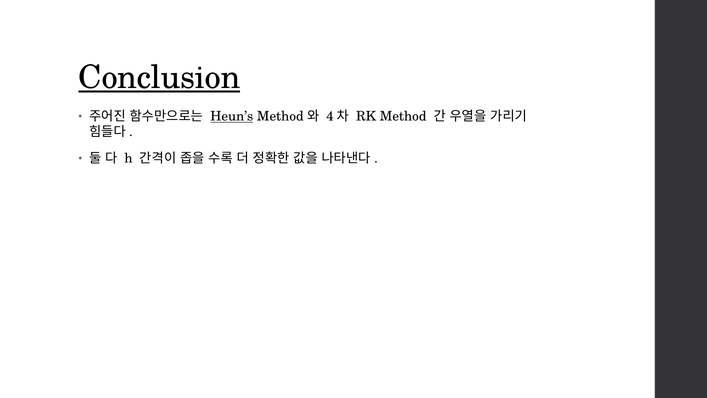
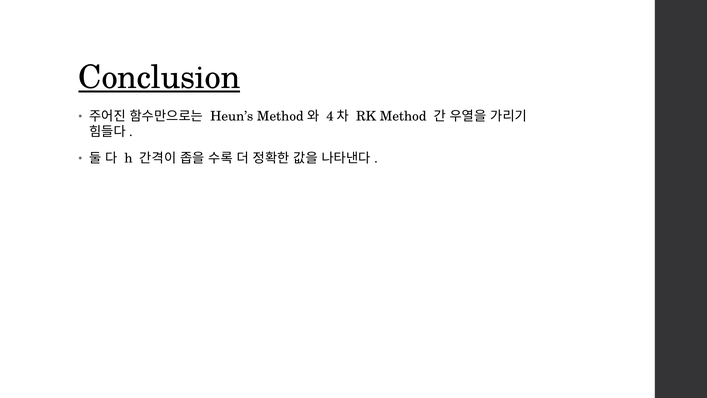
Heun’s underline: present -> none
